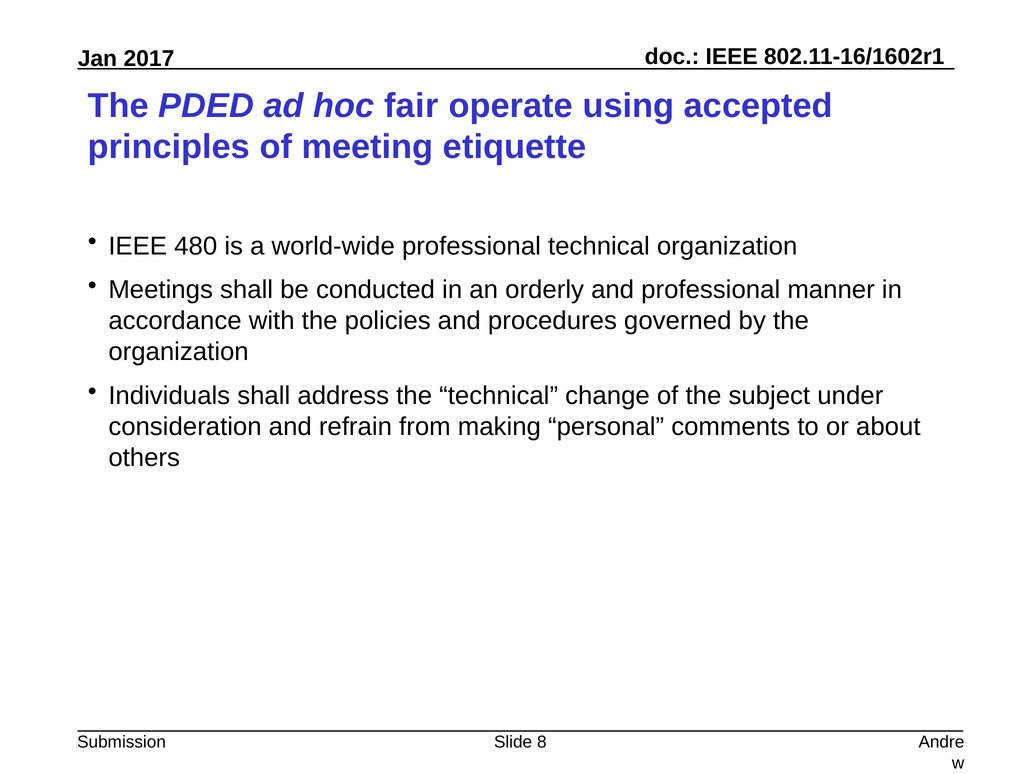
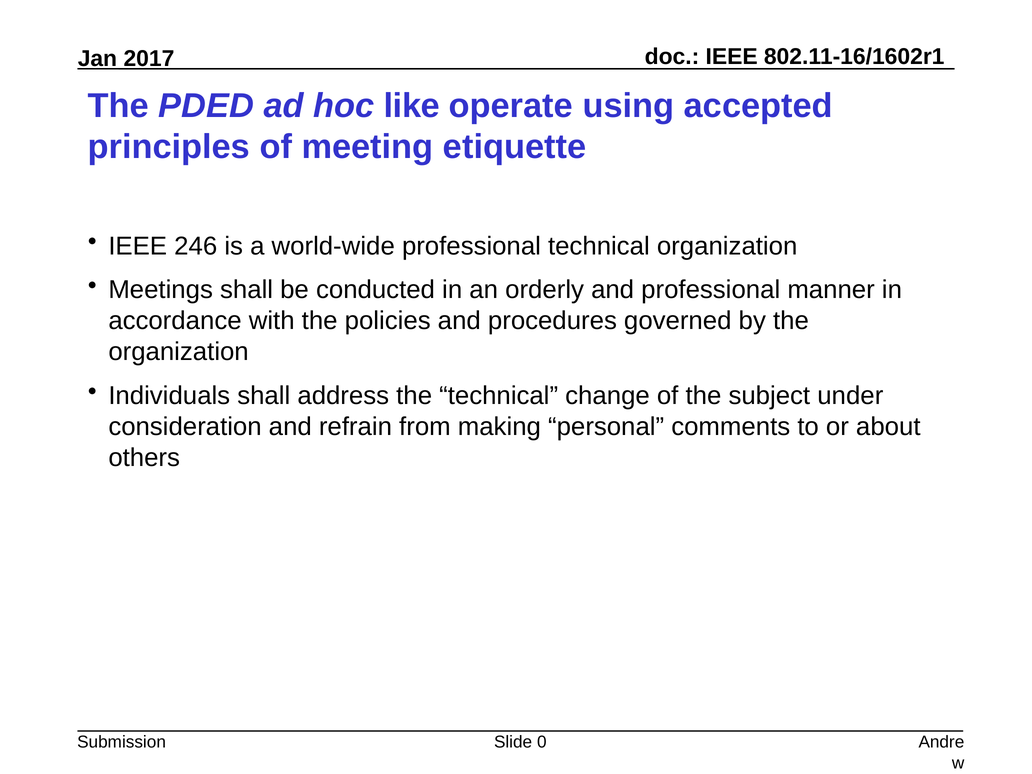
fair: fair -> like
480: 480 -> 246
8: 8 -> 0
